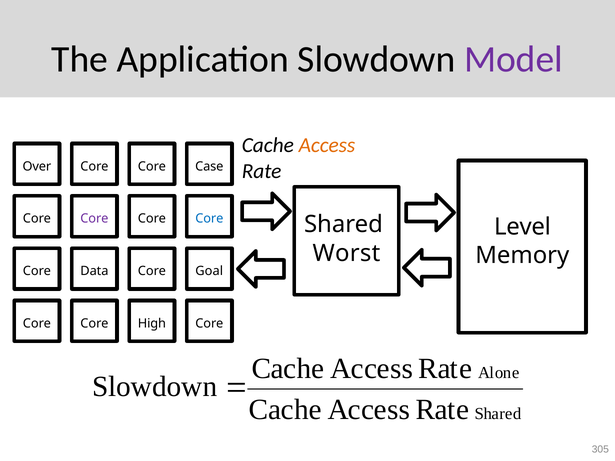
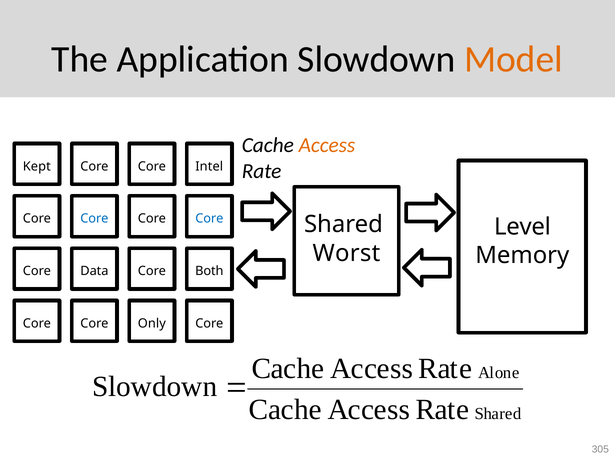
Model colour: purple -> orange
Over: Over -> Kept
Case: Case -> Intel
Core at (94, 219) colour: purple -> blue
Goal: Goal -> Both
High: High -> Only
